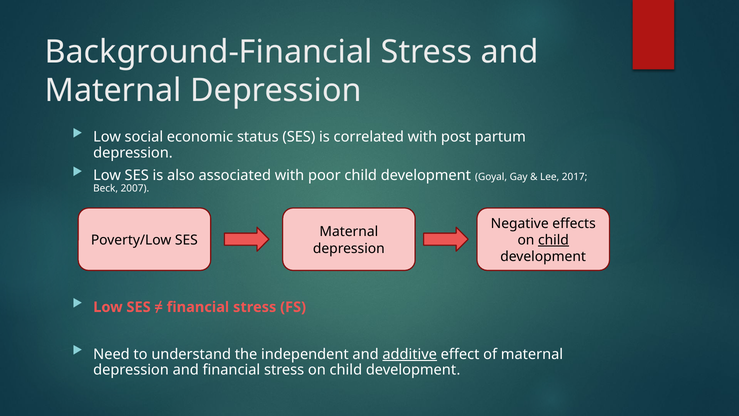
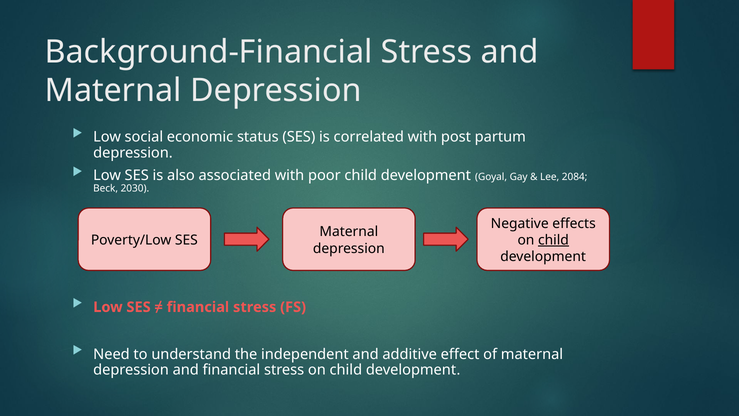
2017: 2017 -> 2084
2007: 2007 -> 2030
additive underline: present -> none
